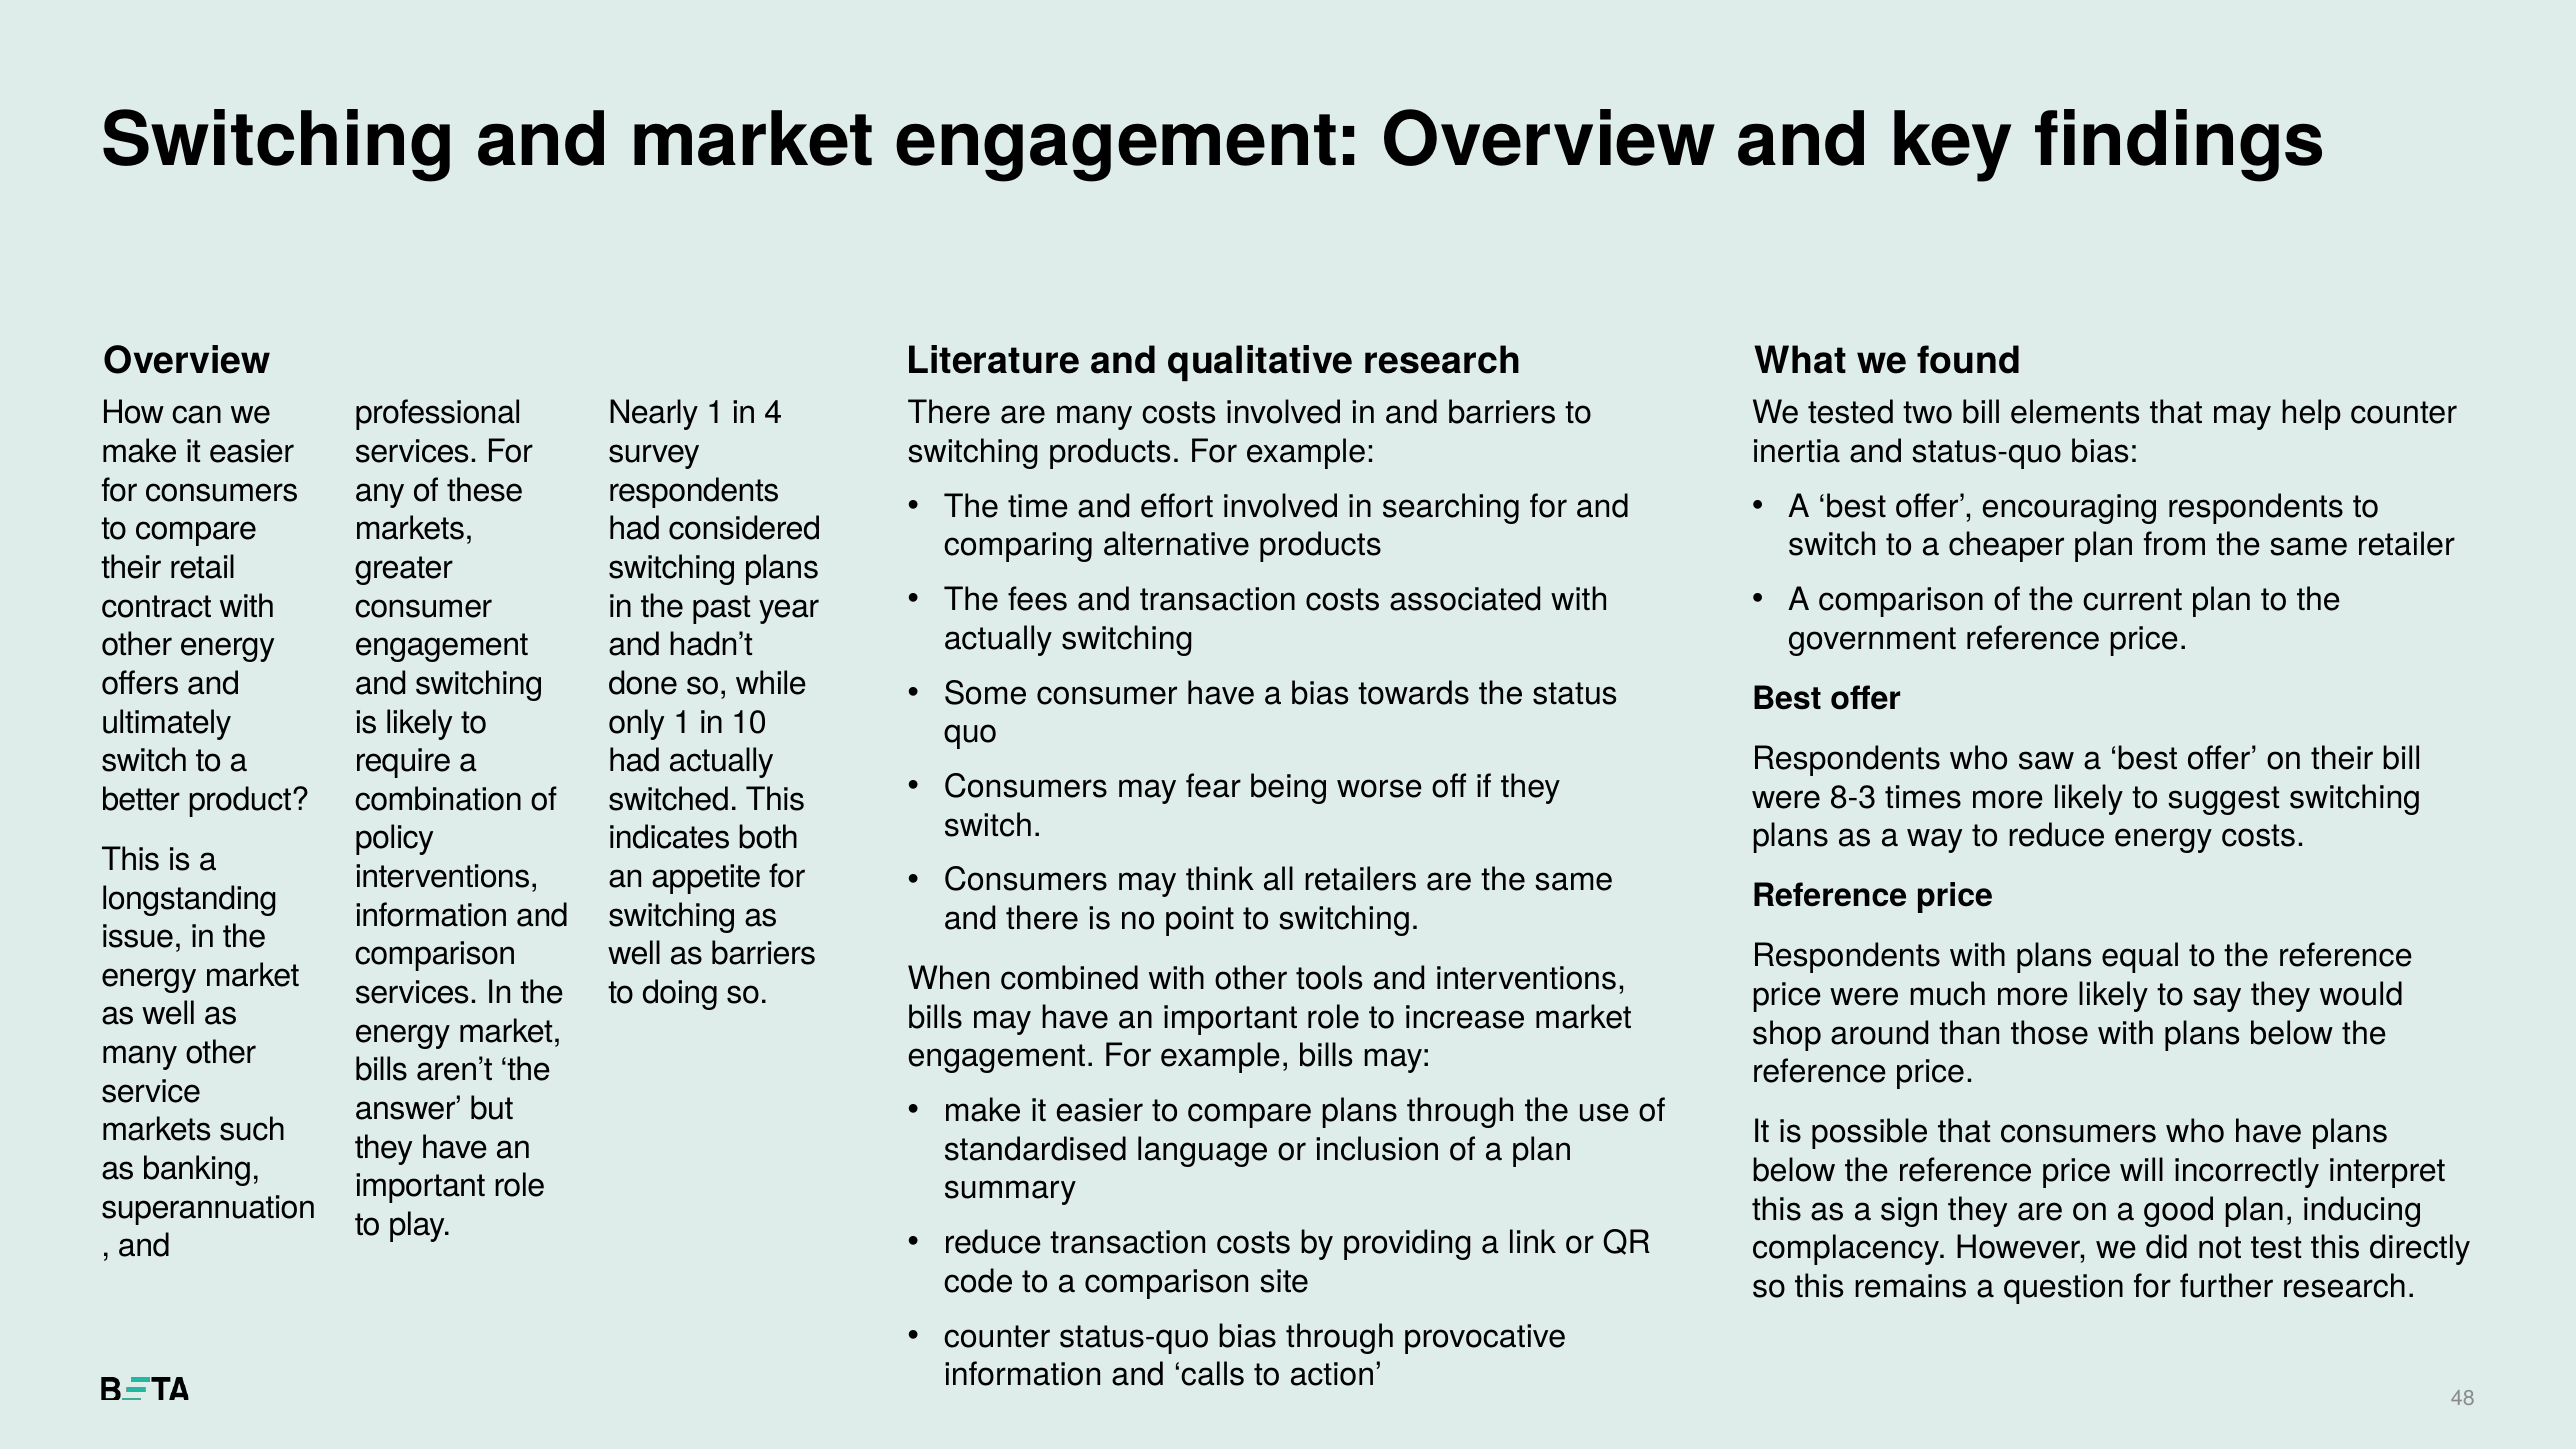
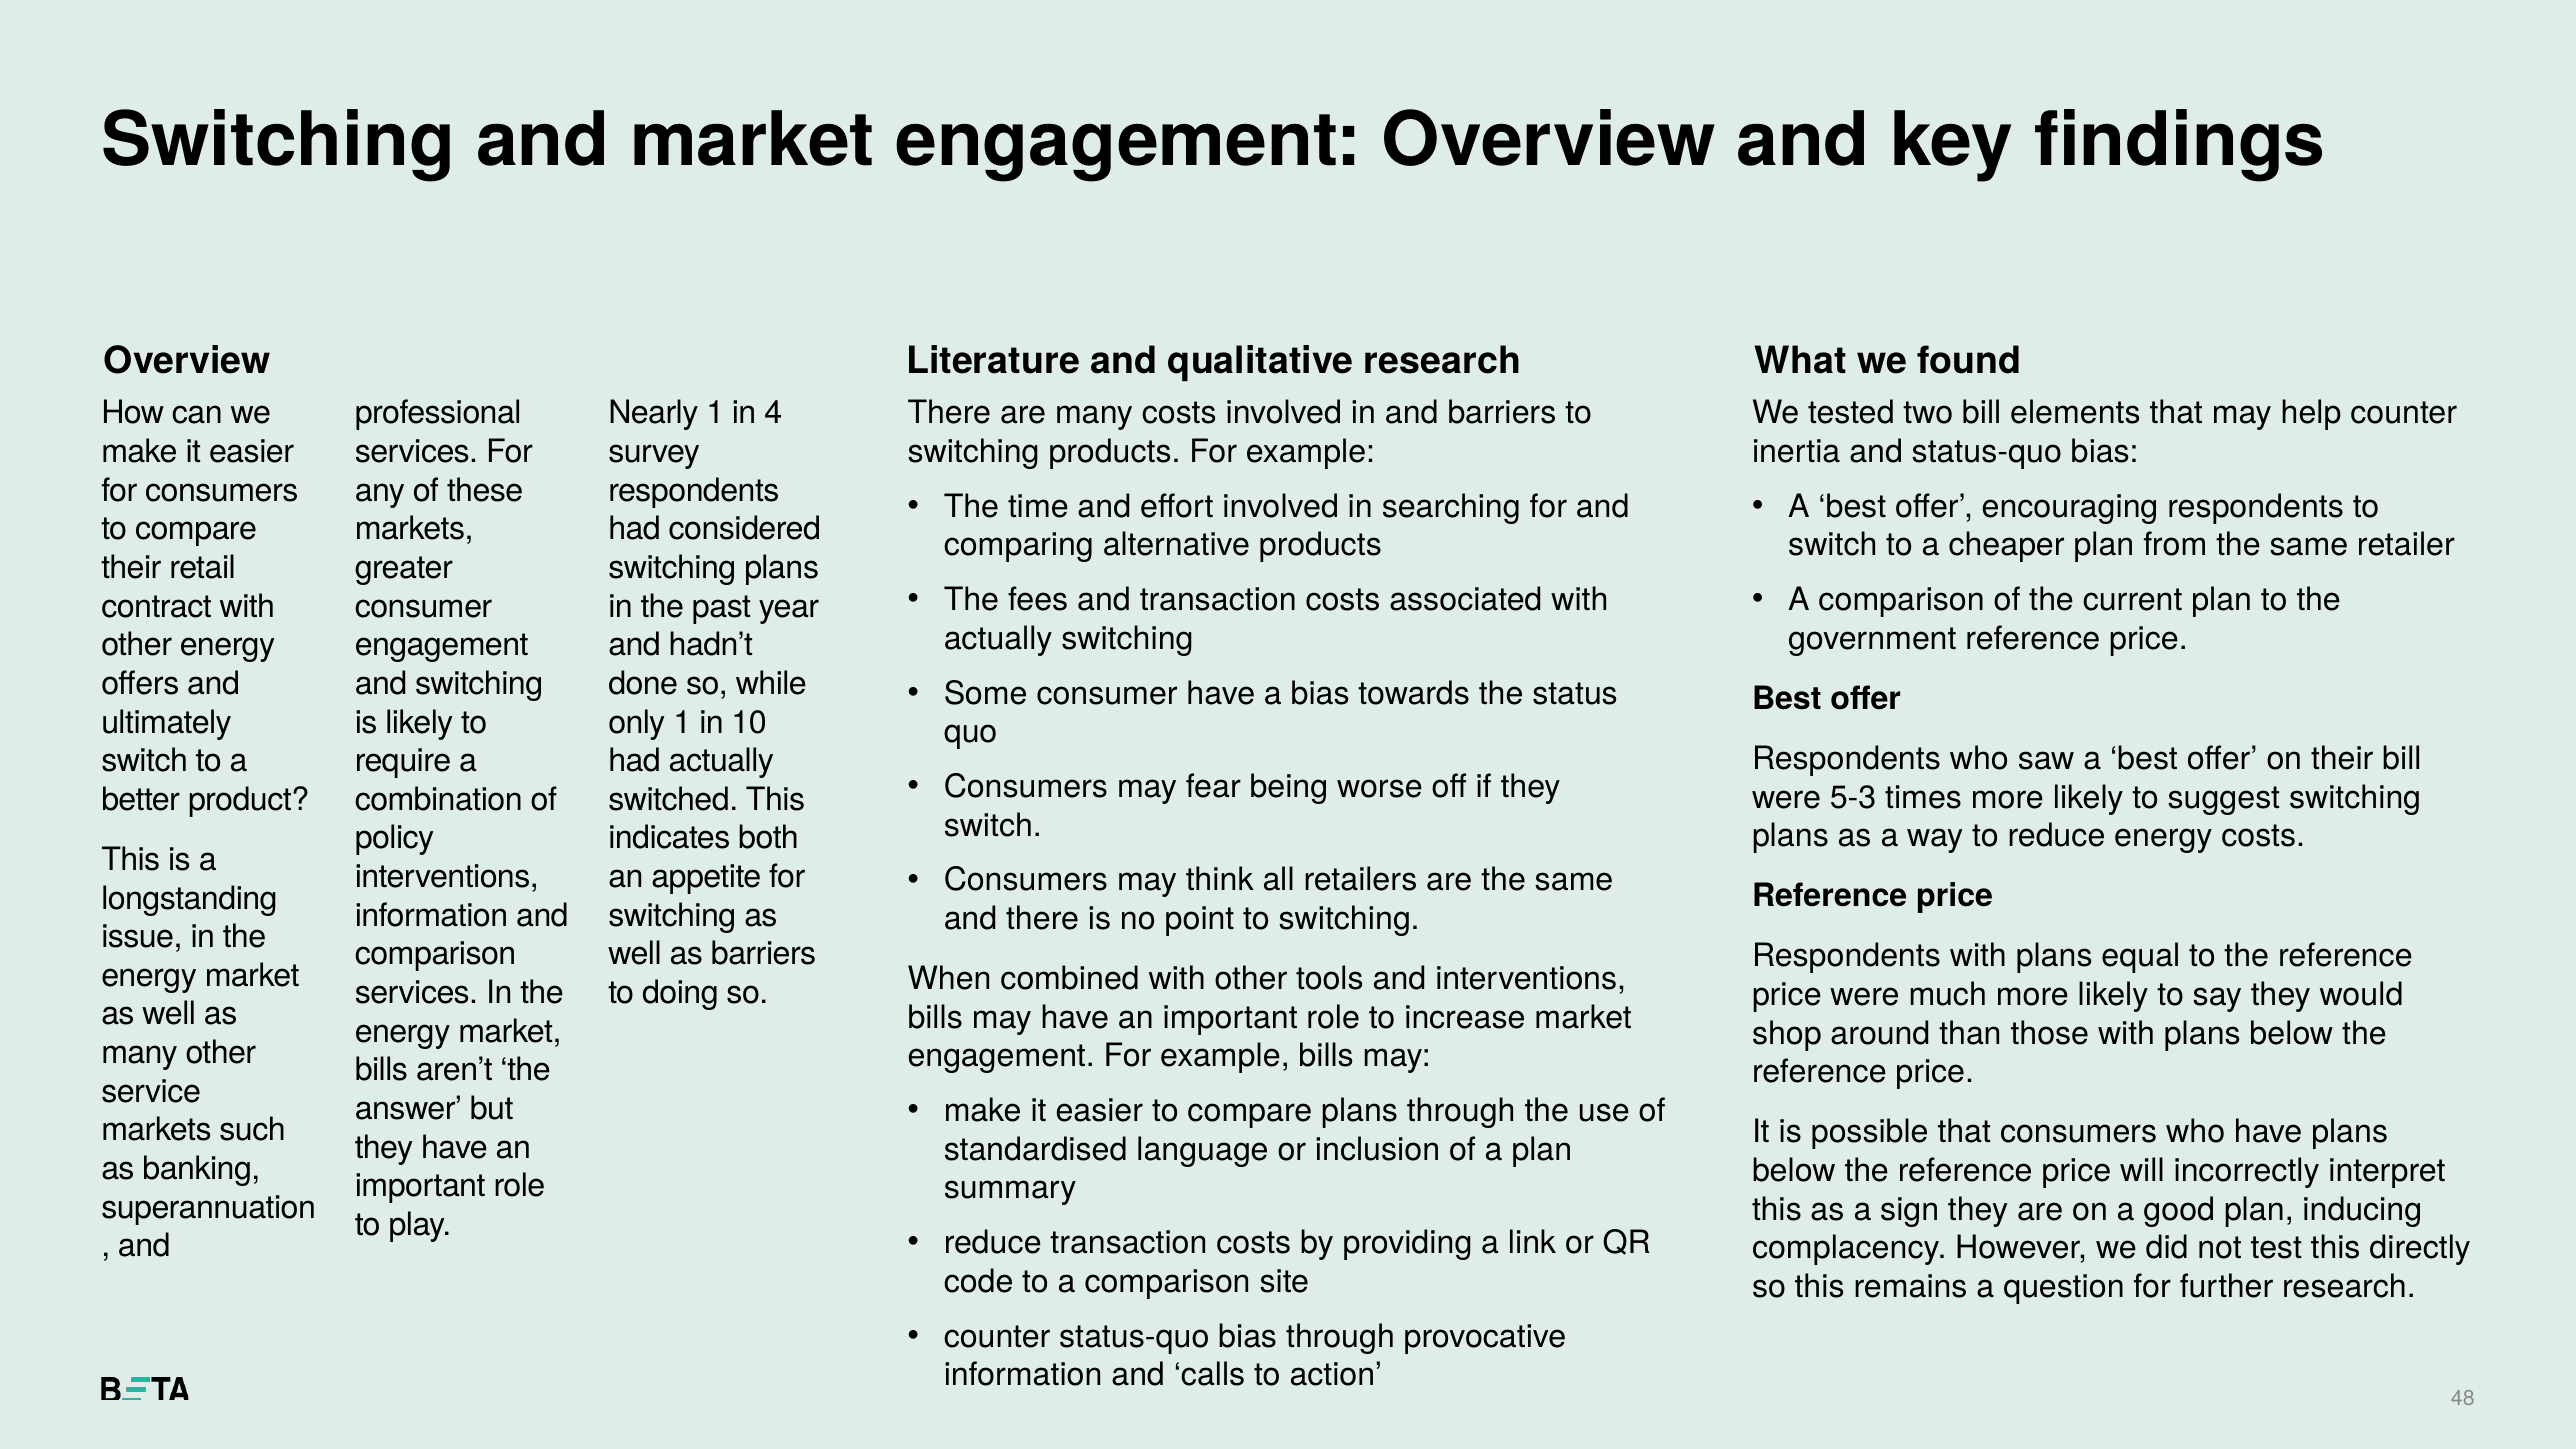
8-3: 8-3 -> 5-3
